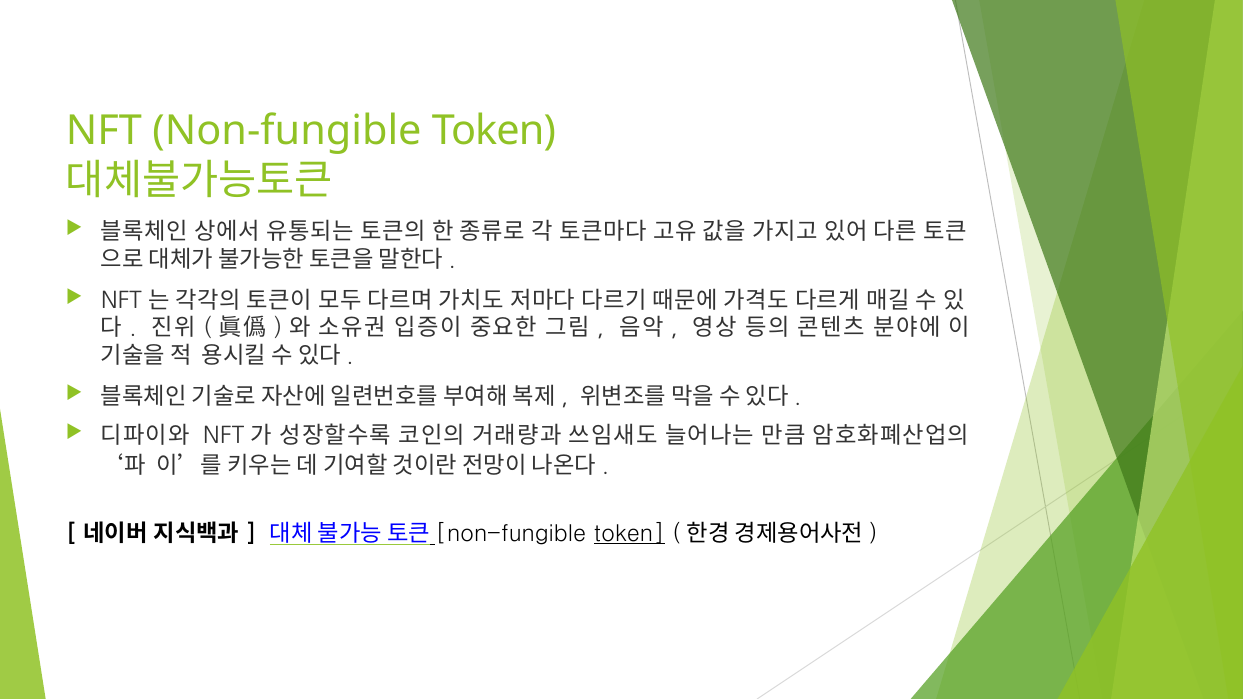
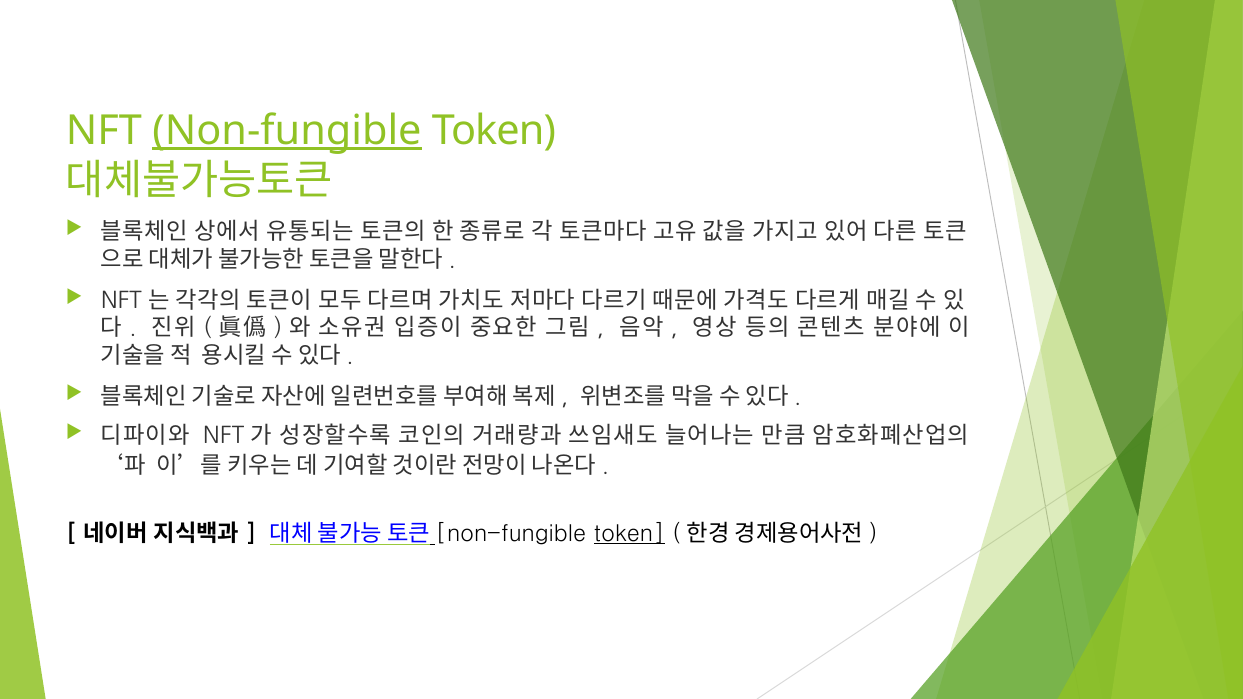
Non-fungible at (287, 131) underline: none -> present
